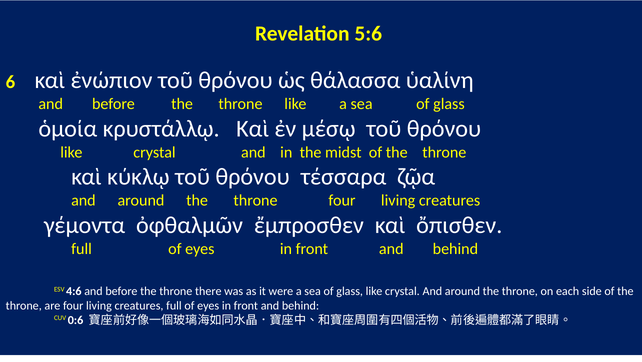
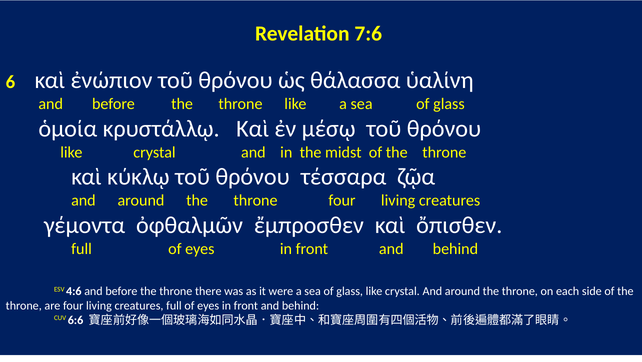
5:6: 5:6 -> 7:6
0:6: 0:6 -> 6:6
